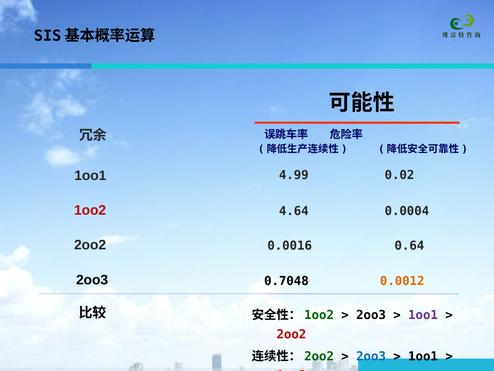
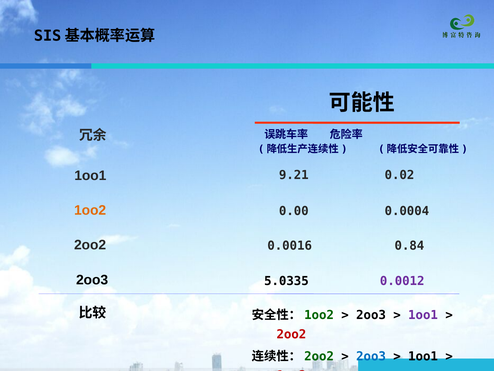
4.99: 4.99 -> 9.21
1oo2 at (90, 210) colour: red -> orange
4.64: 4.64 -> 0.00
0.64: 0.64 -> 0.84
0.0012 colour: orange -> purple
0.7048: 0.7048 -> 5.0335
